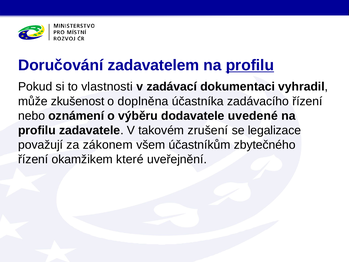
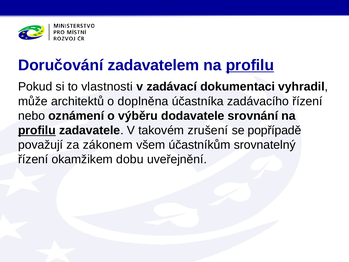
zkušenost: zkušenost -> architektů
uvedené: uvedené -> srovnání
profilu at (37, 130) underline: none -> present
legalizace: legalizace -> popřípadě
zbytečného: zbytečného -> srovnatelný
které: které -> dobu
